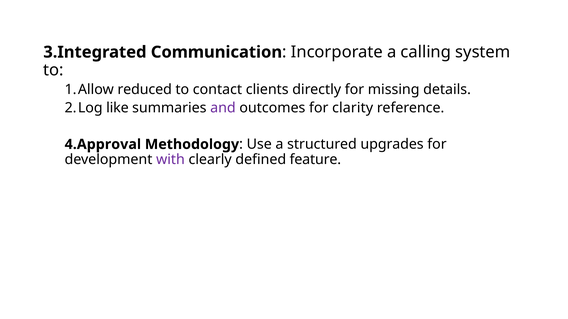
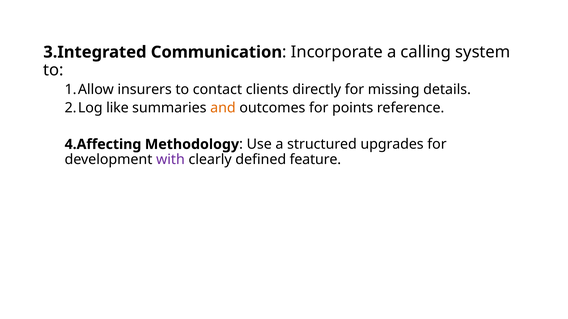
reduced: reduced -> insurers
and colour: purple -> orange
clarity: clarity -> points
4.Approval: 4.Approval -> 4.Affecting
